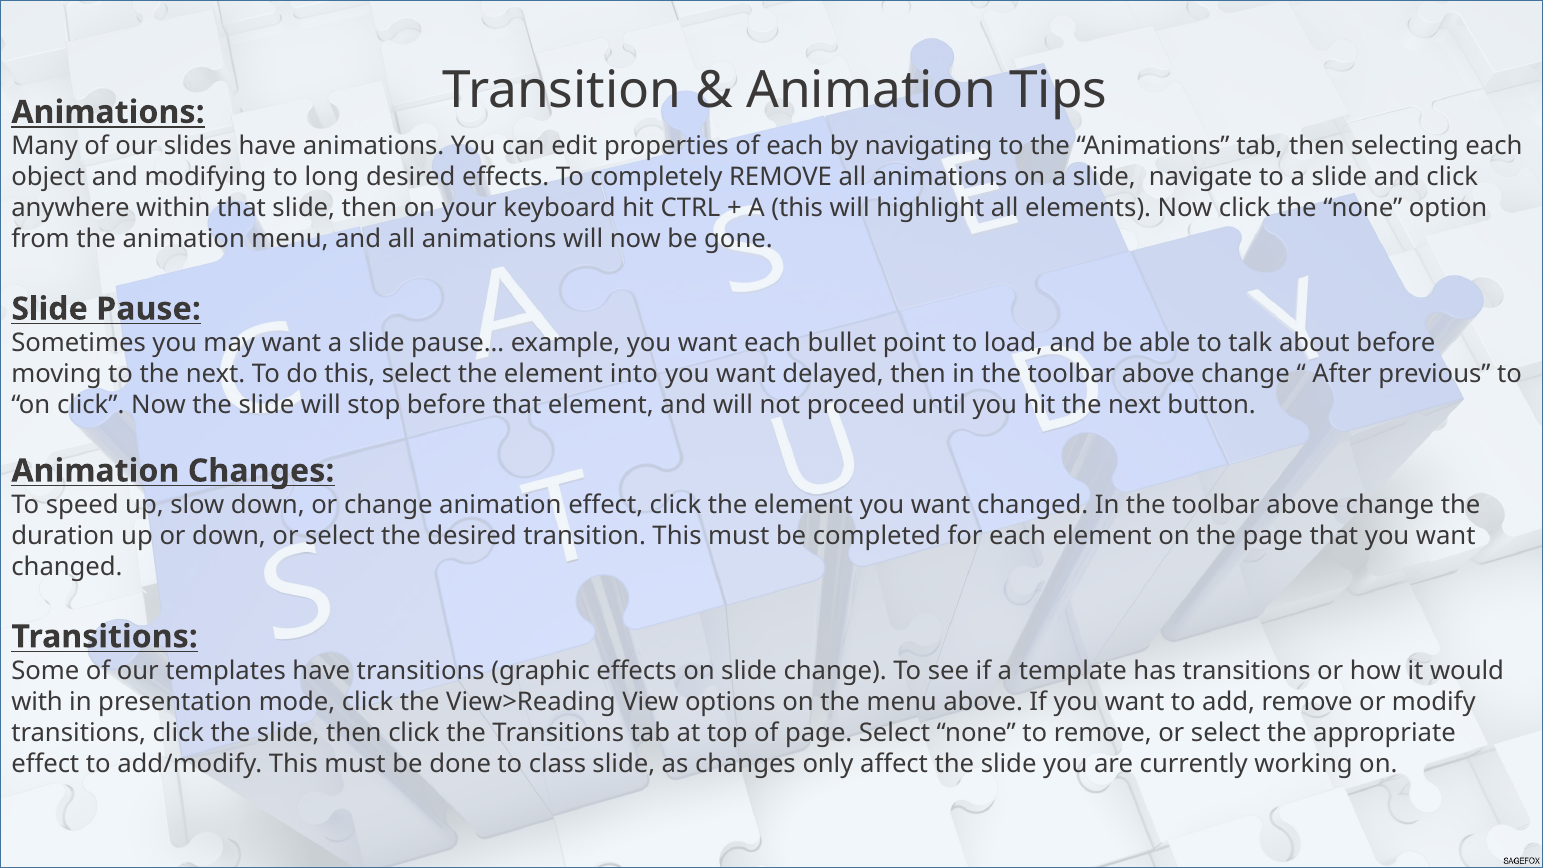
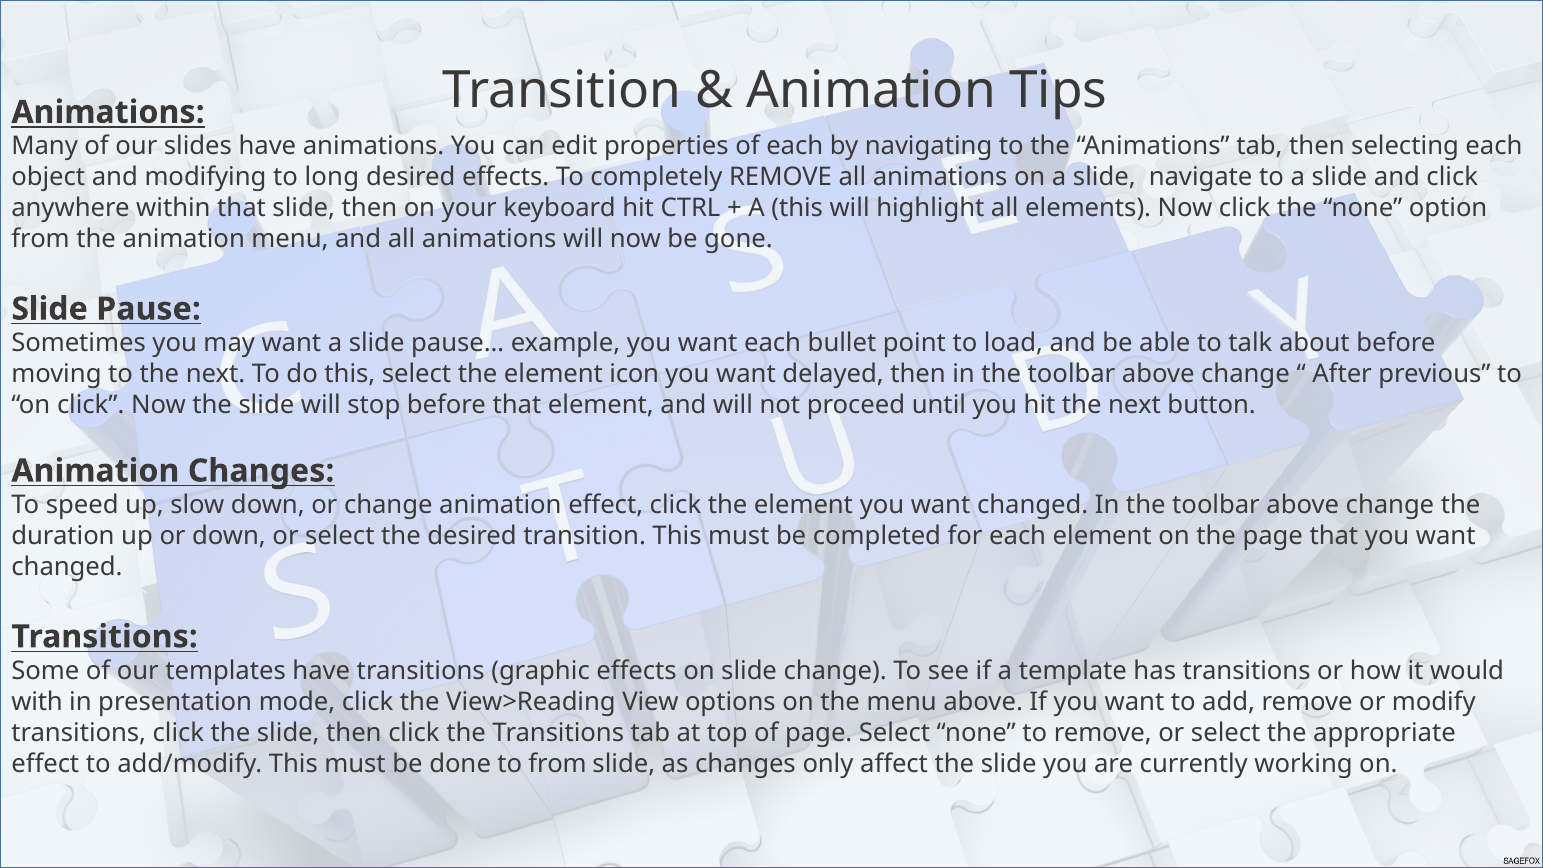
into: into -> icon
to class: class -> from
